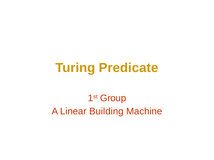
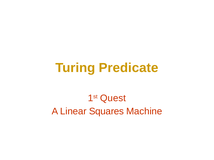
Group: Group -> Quest
Building: Building -> Squares
